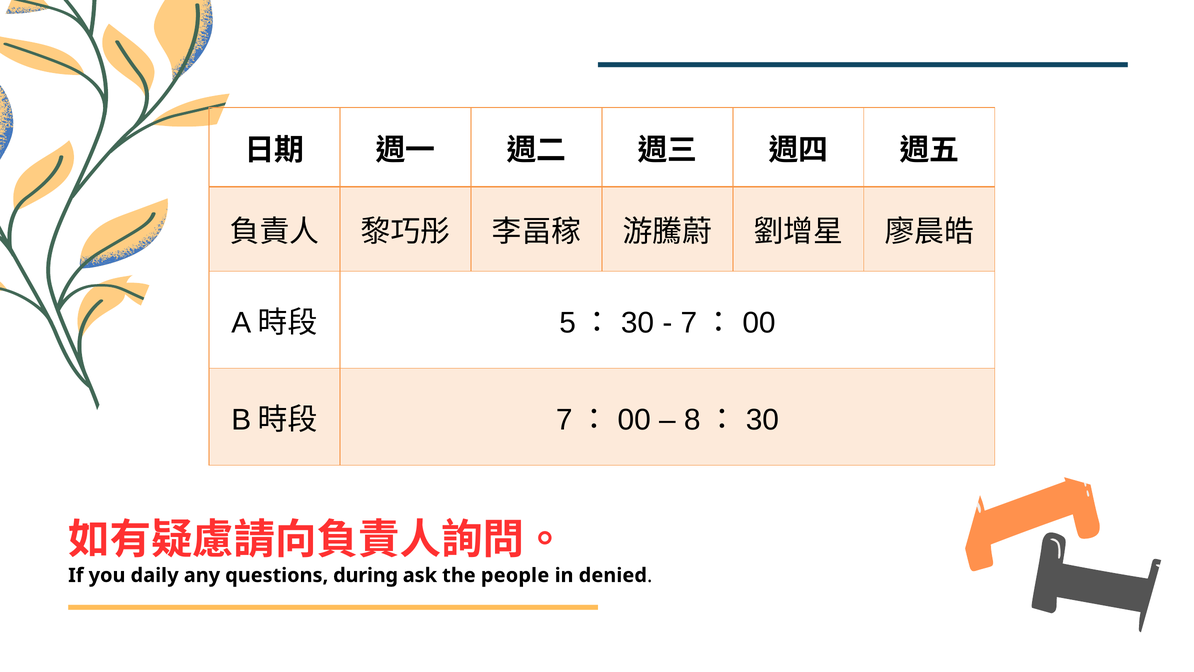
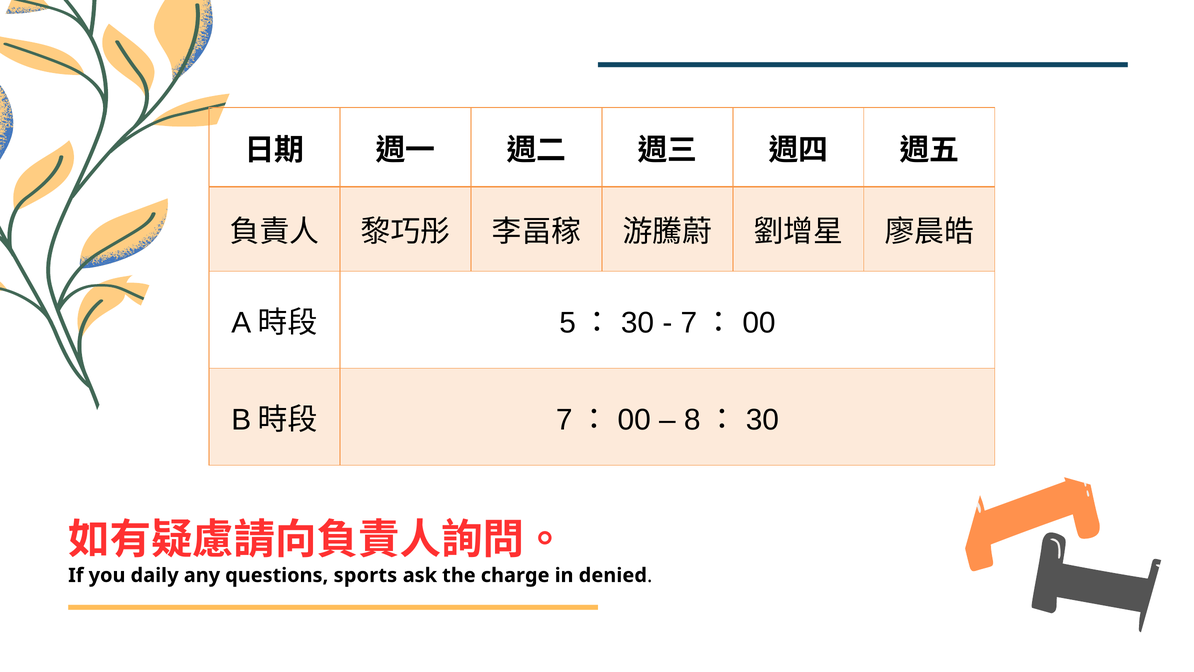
during: during -> sports
people: people -> charge
